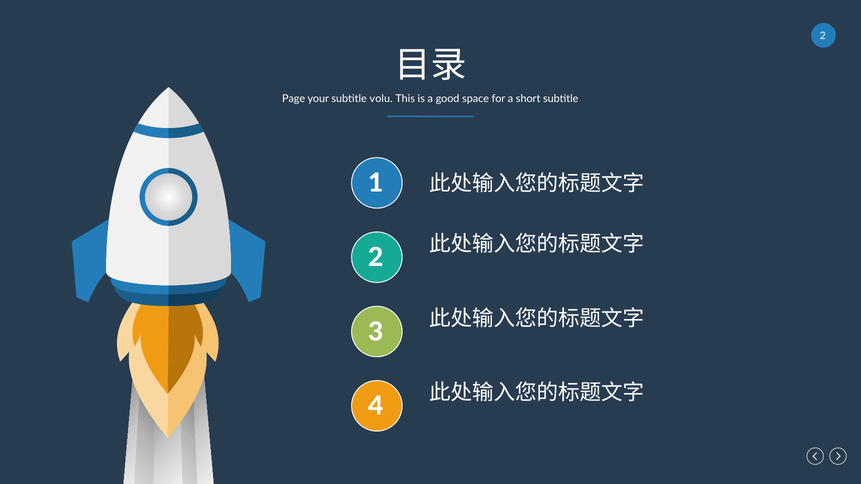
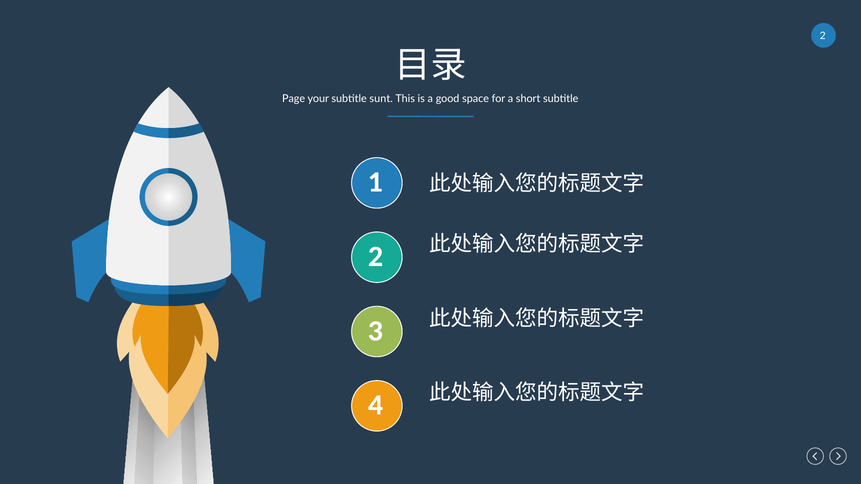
volu: volu -> sunt
